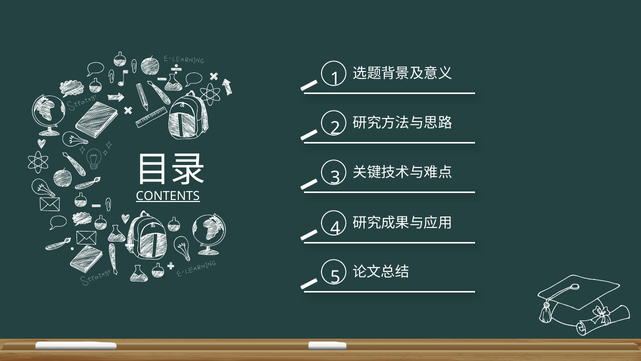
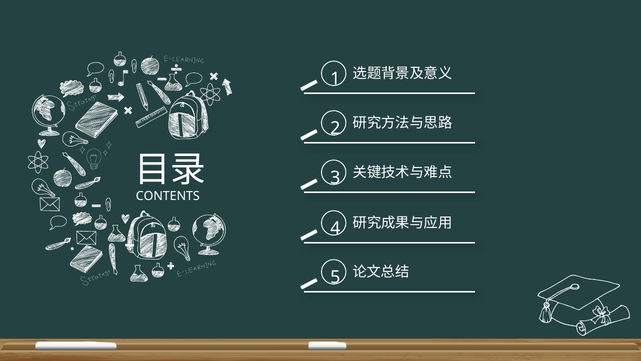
CONTENTS underline: present -> none
